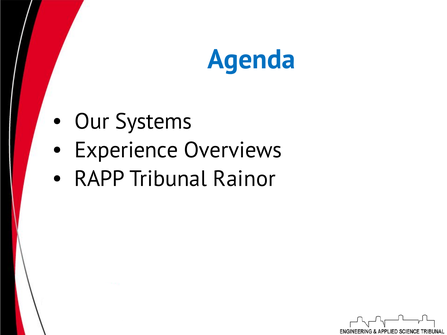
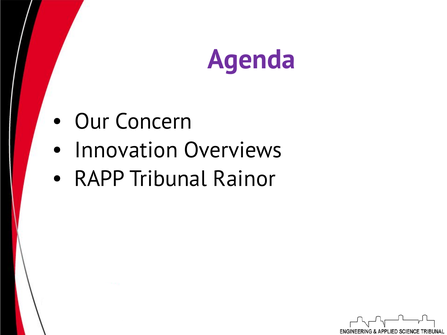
Agenda colour: blue -> purple
Systems: Systems -> Concern
Experience: Experience -> Innovation
